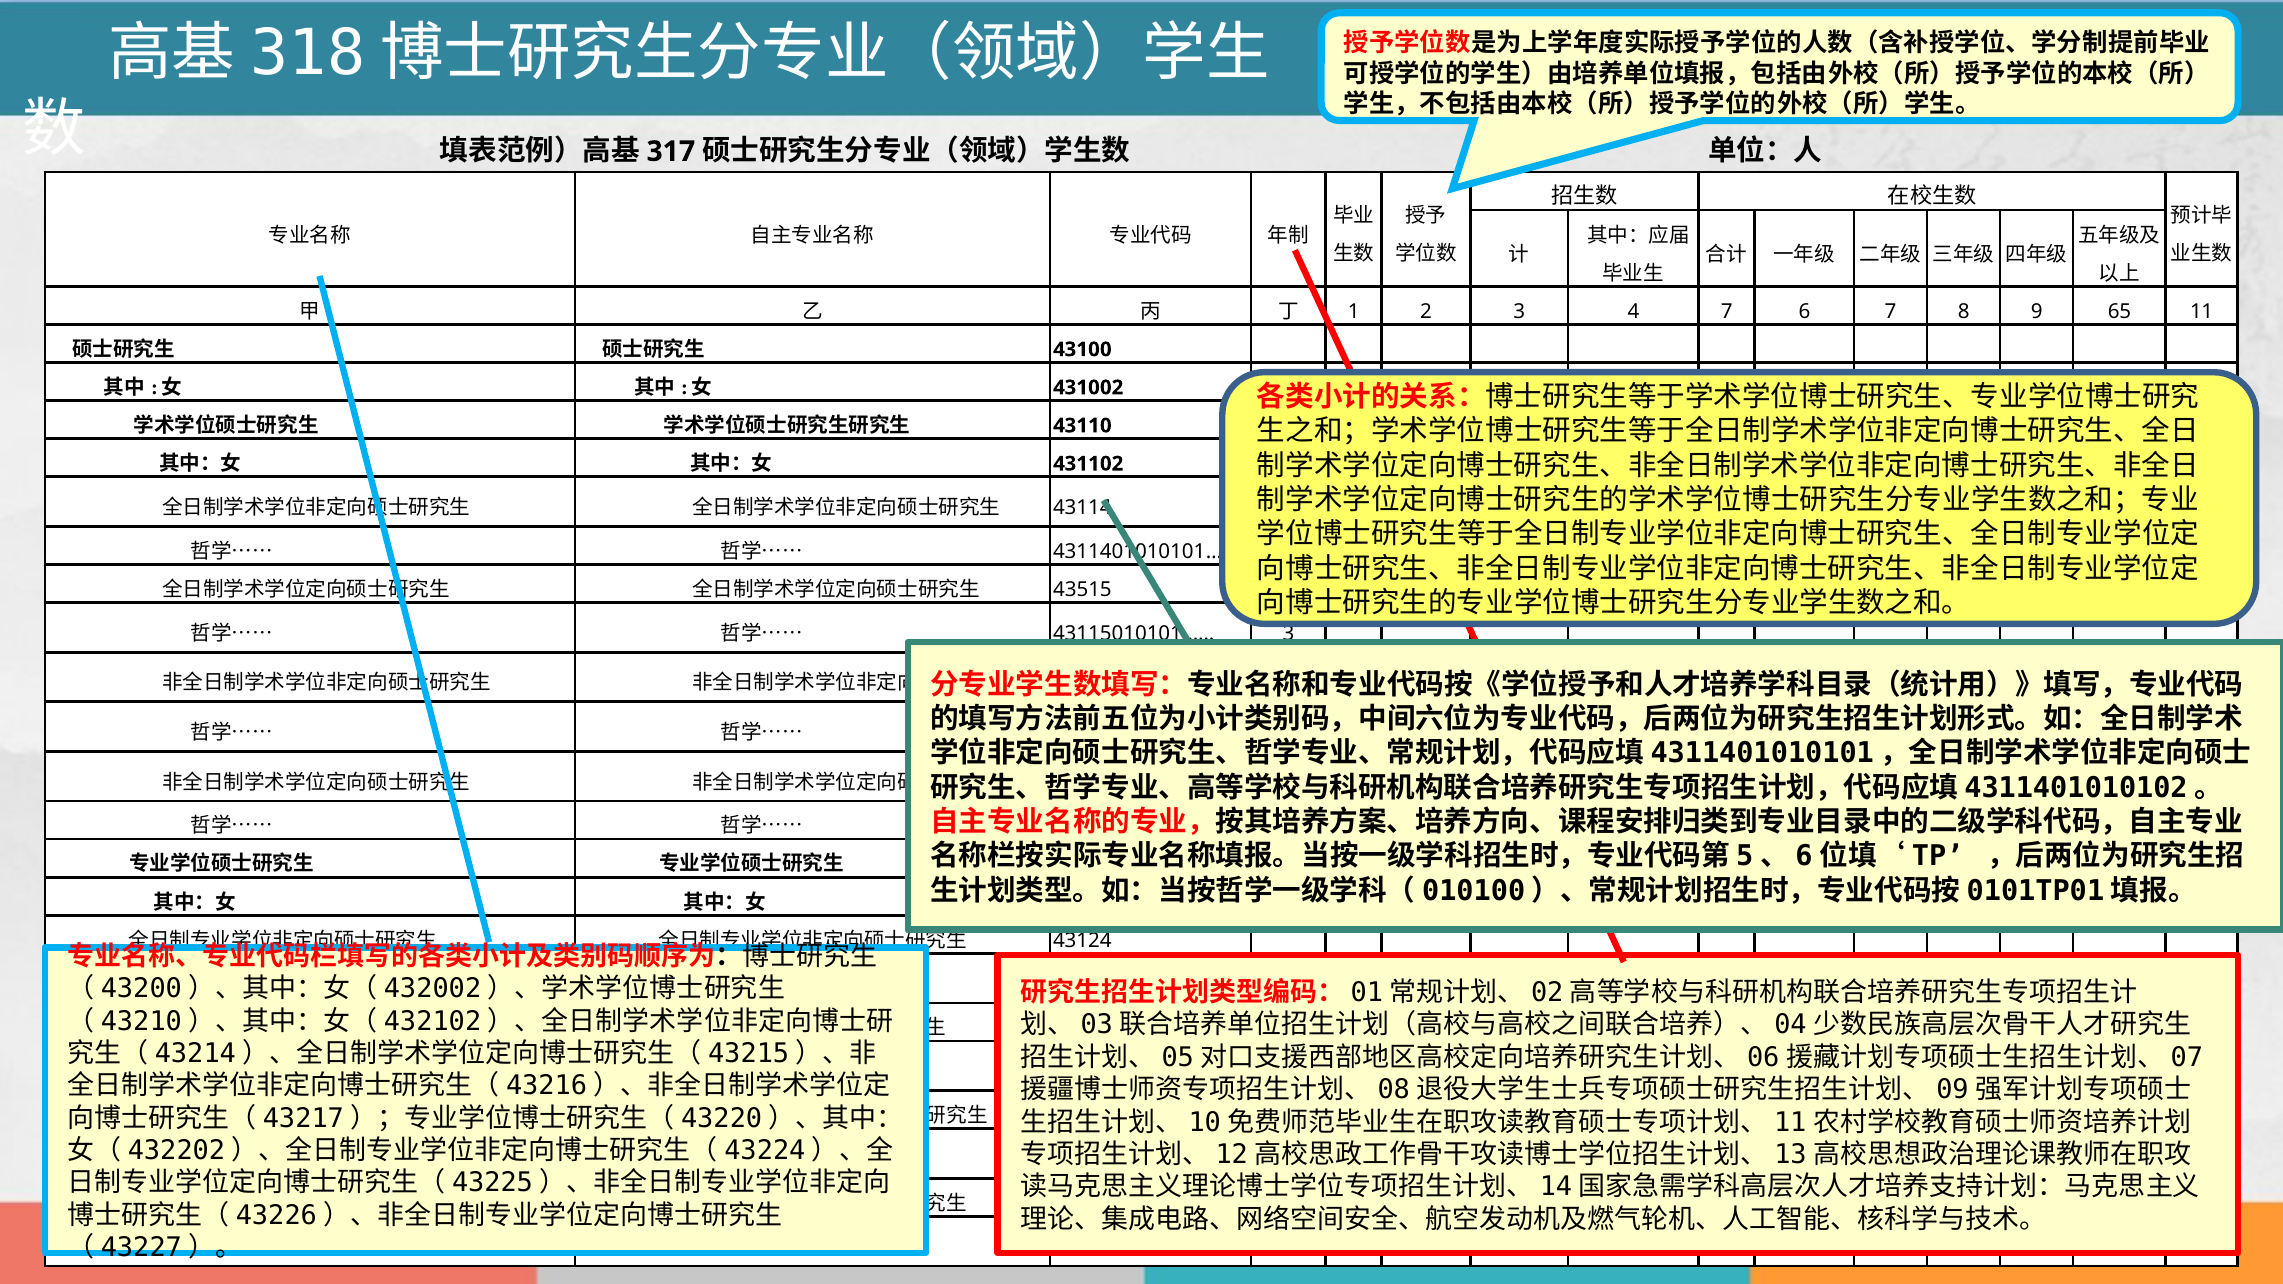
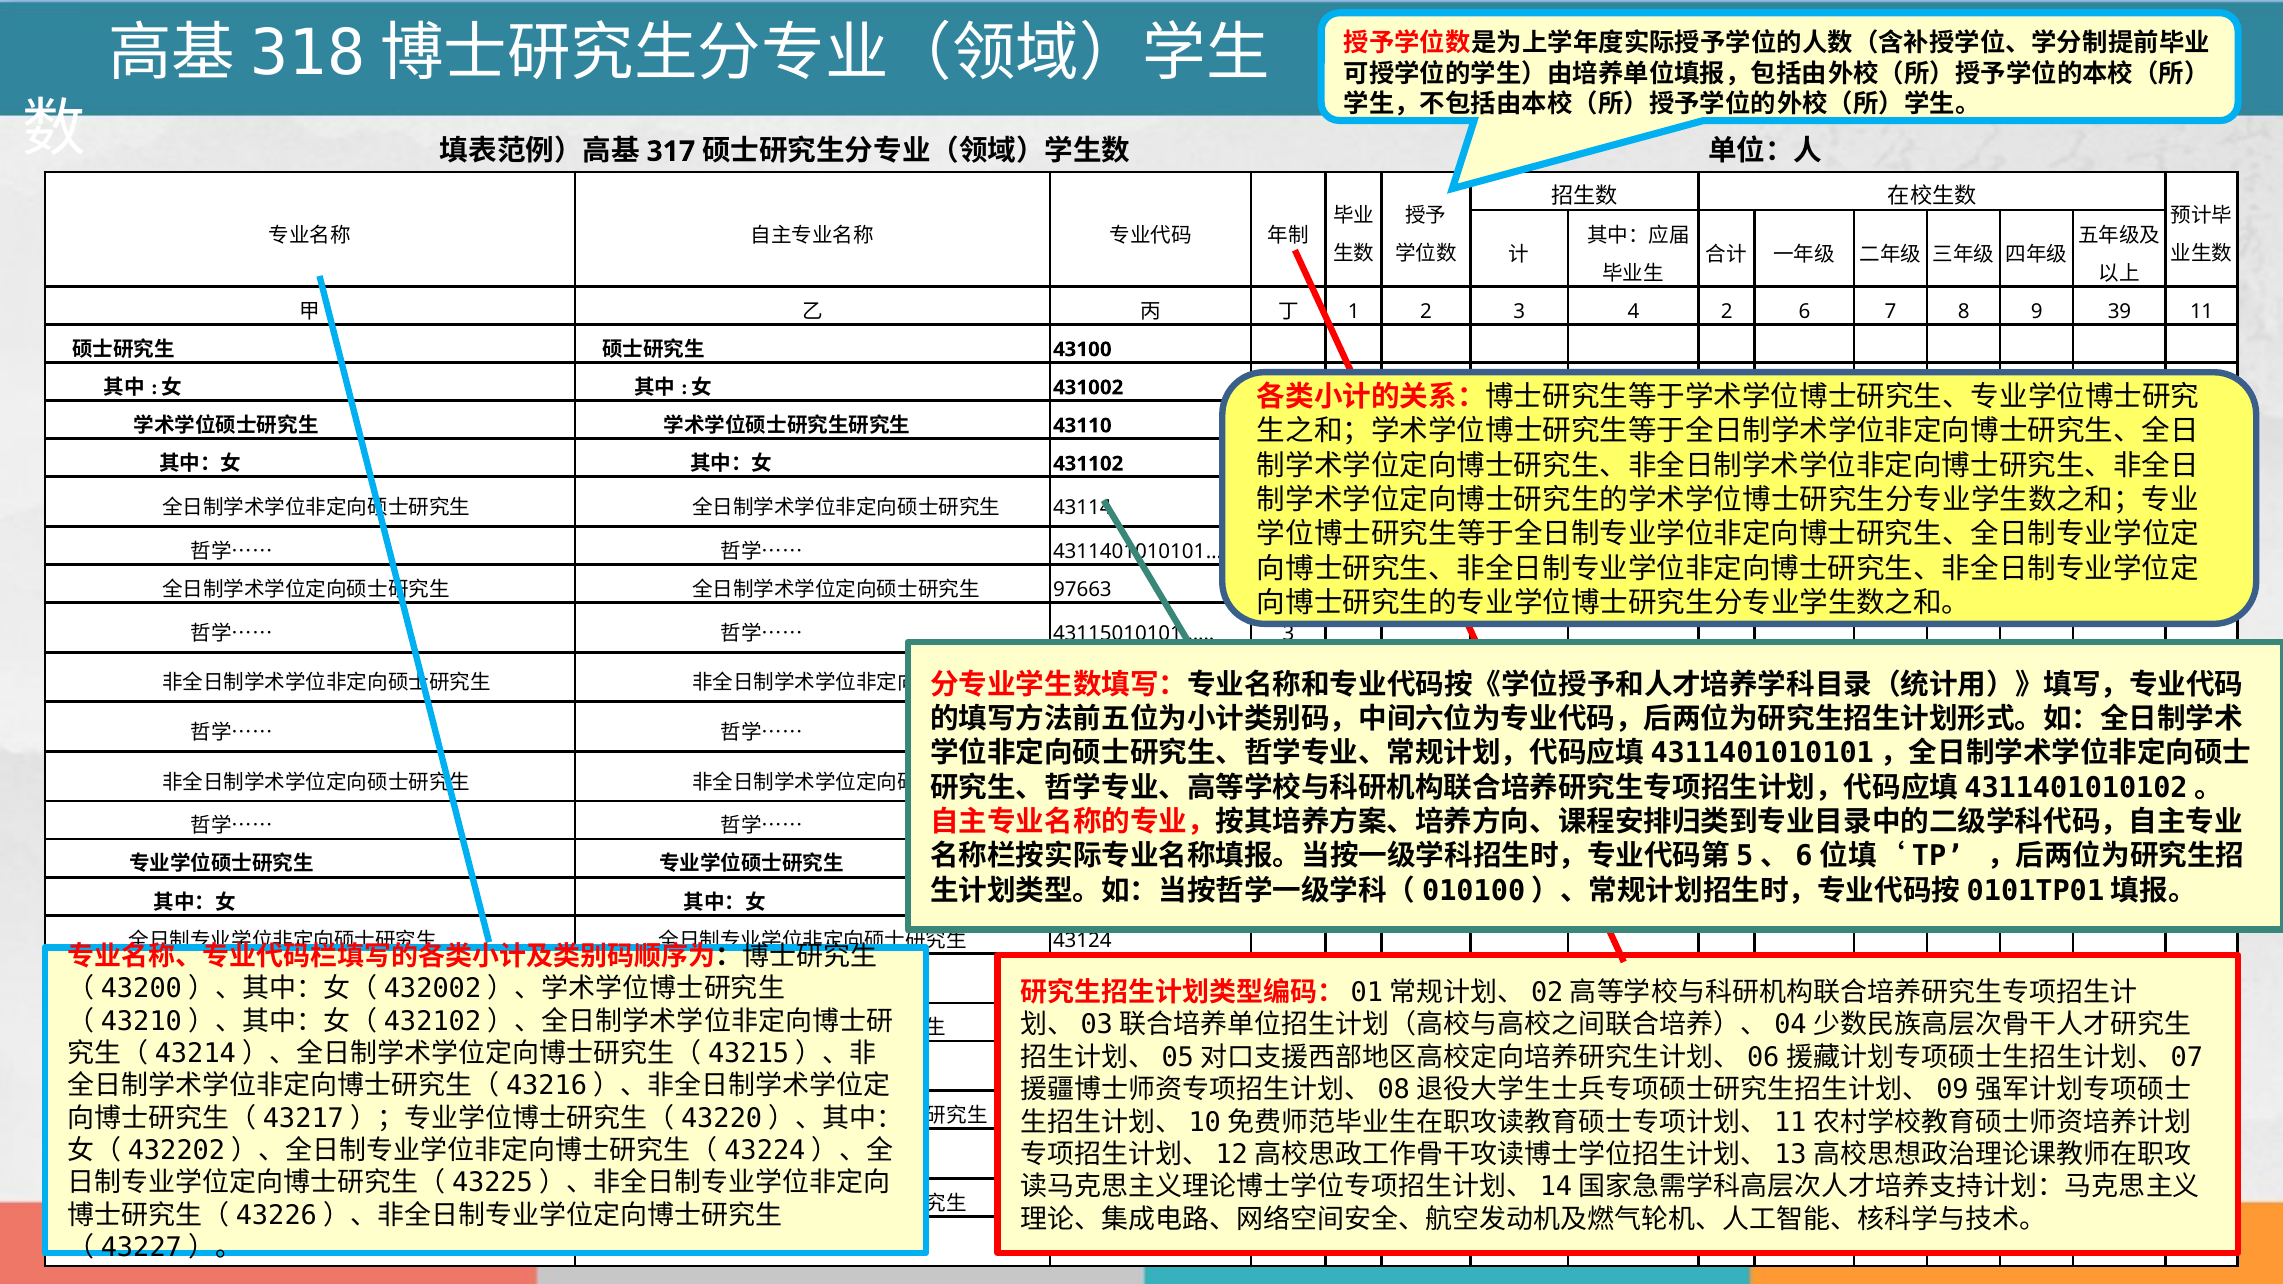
4 7: 7 -> 2
65: 65 -> 39
43515: 43515 -> 97663
